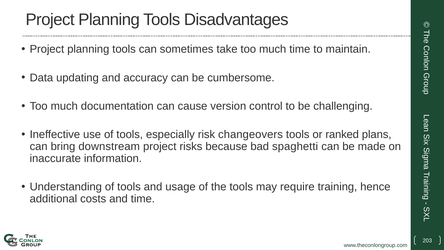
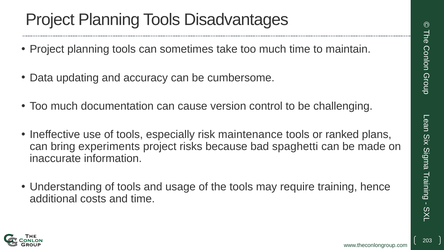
changeovers: changeovers -> maintenance
downstream: downstream -> experiments
